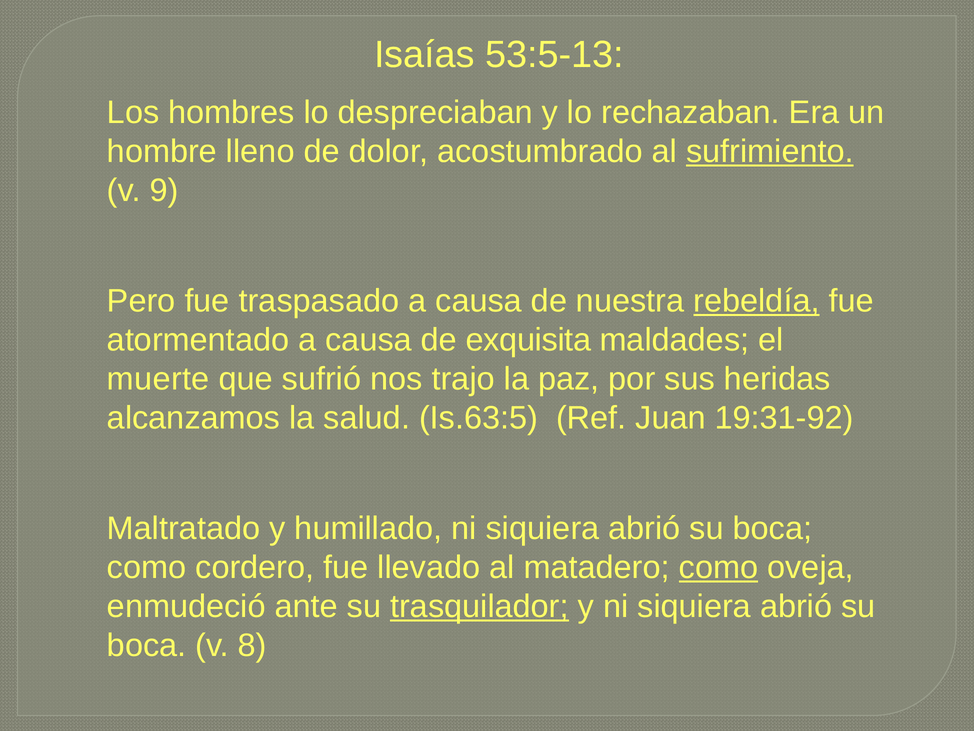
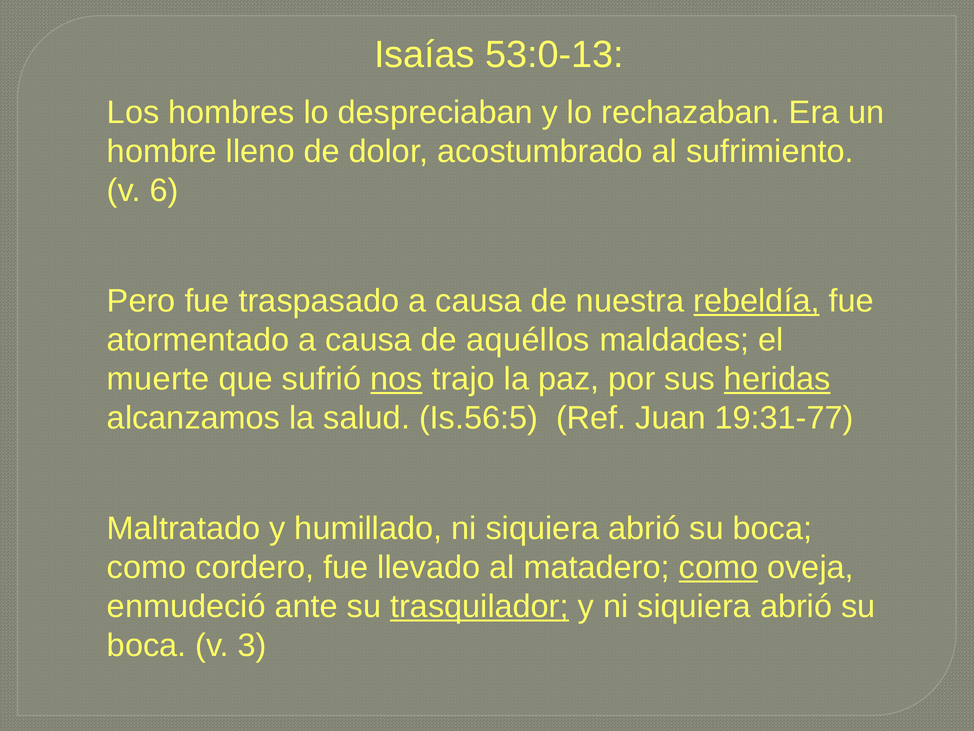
53:5-13: 53:5-13 -> 53:0-13
sufrimiento underline: present -> none
9: 9 -> 6
exquisita: exquisita -> aquéllos
nos underline: none -> present
heridas underline: none -> present
Is.63:5: Is.63:5 -> Is.56:5
19:31-92: 19:31-92 -> 19:31-77
8: 8 -> 3
